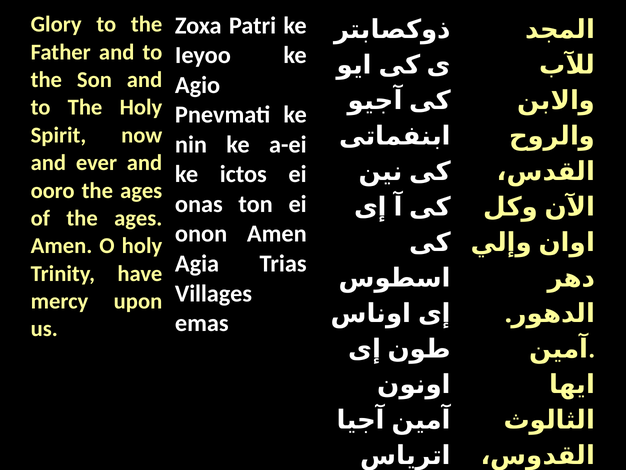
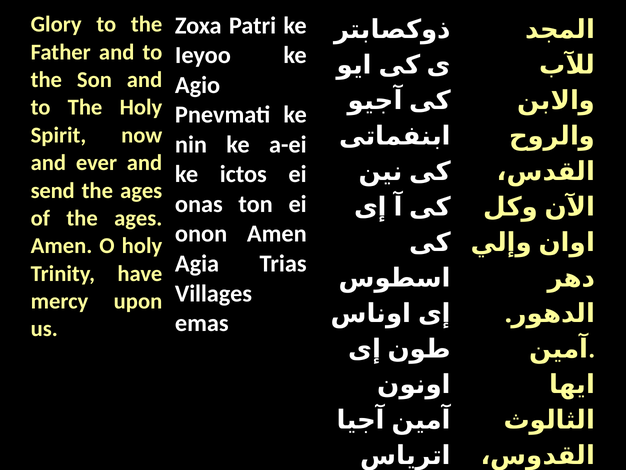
ooro: ooro -> send
